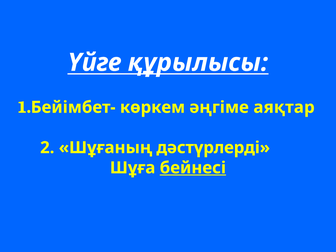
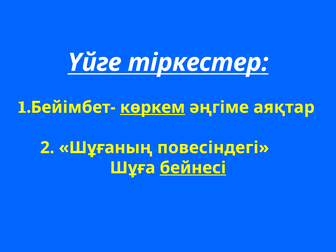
құрылысы: құрылысы -> тіркестер
көркем underline: none -> present
дәстүрлерді: дәстүрлерді -> повесіндегі
